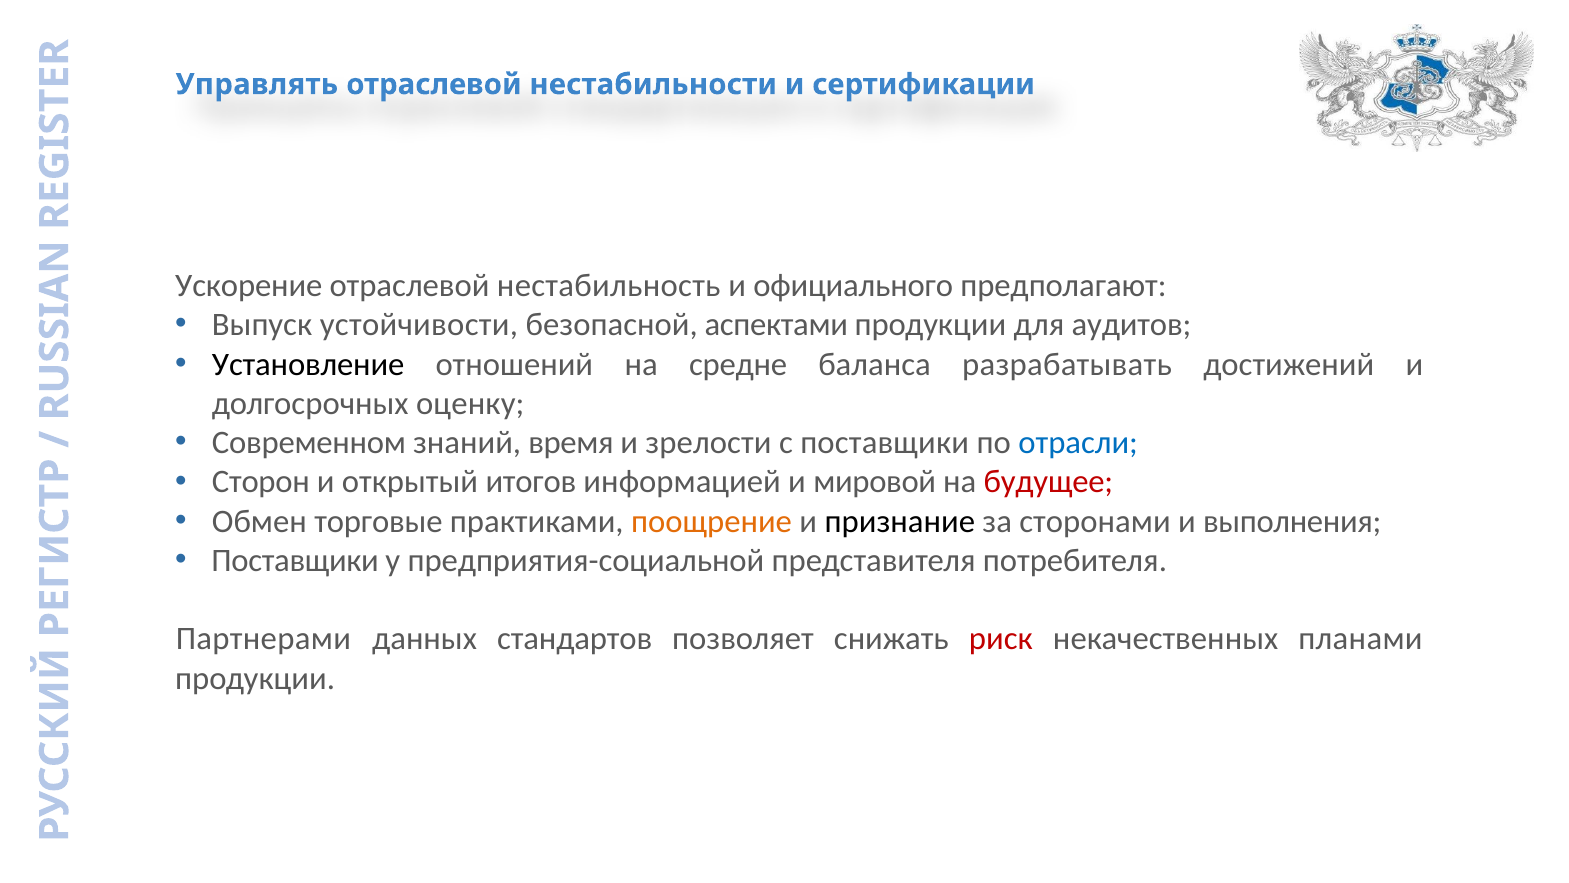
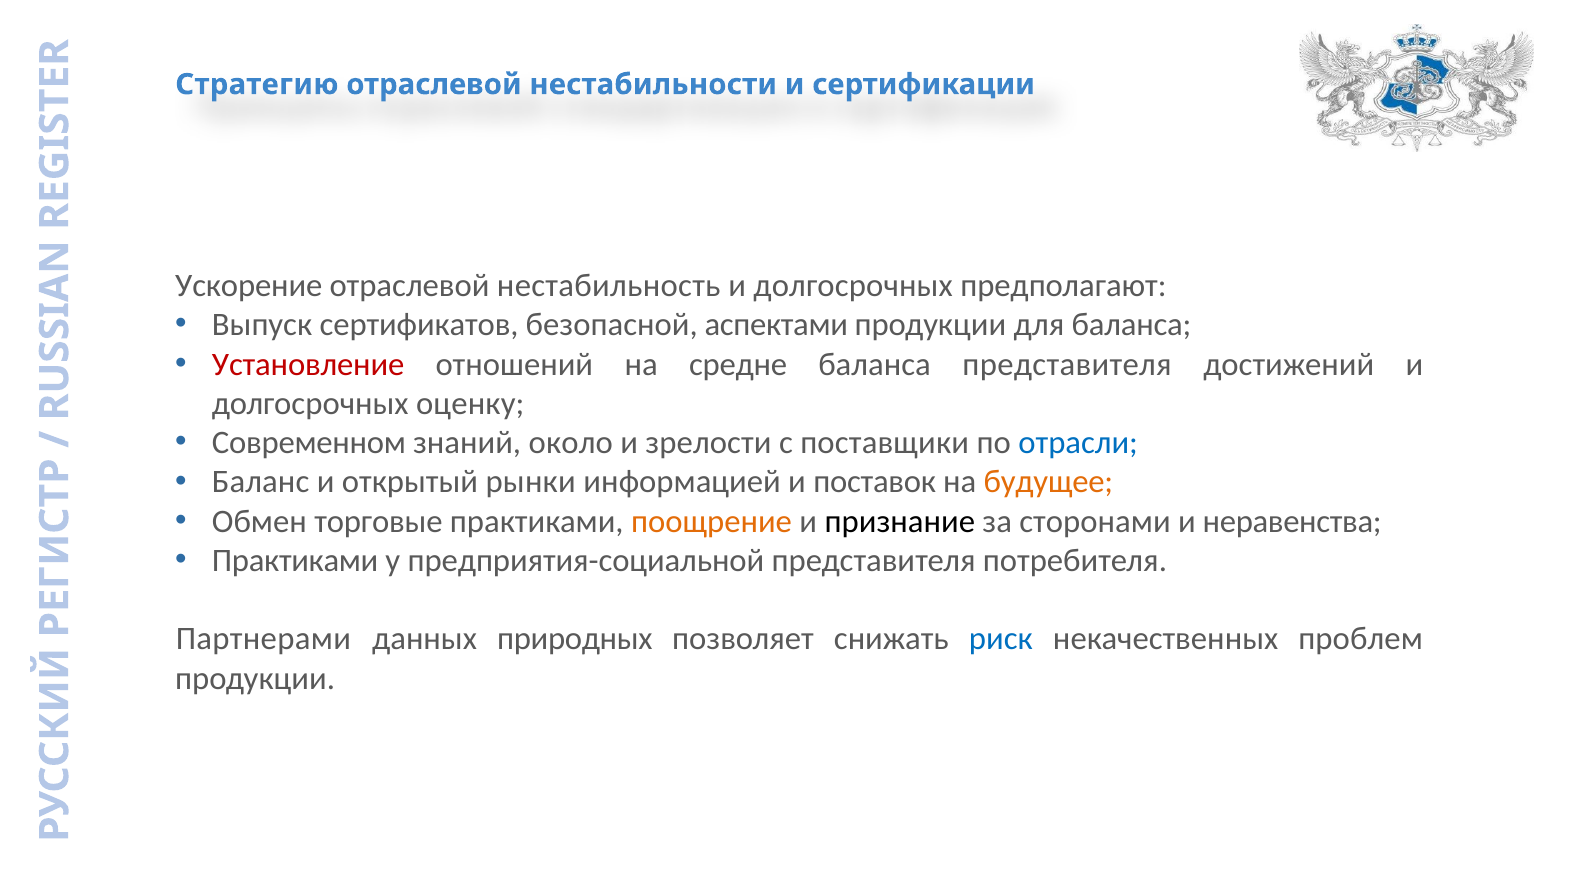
Управлять: Управлять -> Стратегию
официального at (853, 286): официального -> долгосрочных
устойчивости: устойчивости -> сертификатов
для аудитов: аудитов -> баланса
Установление colour: black -> red
баланса разрабатывать: разрабатывать -> представителя
время: время -> около
Сторон: Сторон -> Баланс
итогов: итогов -> рынки
мировой: мировой -> поставок
будущее colour: red -> orange
выполнения: выполнения -> неравенства
Поставщики at (295, 560): Поставщики -> Практиками
стандартов: стандартов -> природных
риск colour: red -> blue
планами: планами -> проблем
